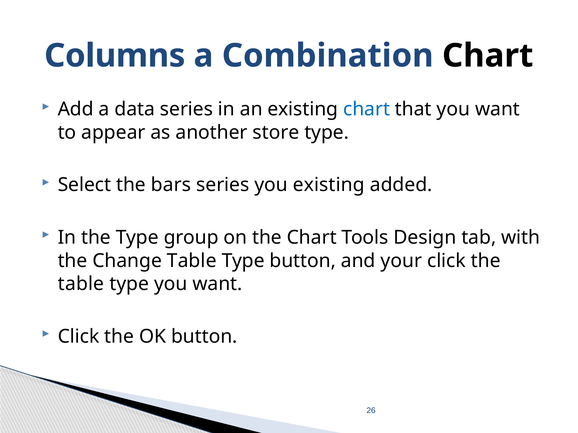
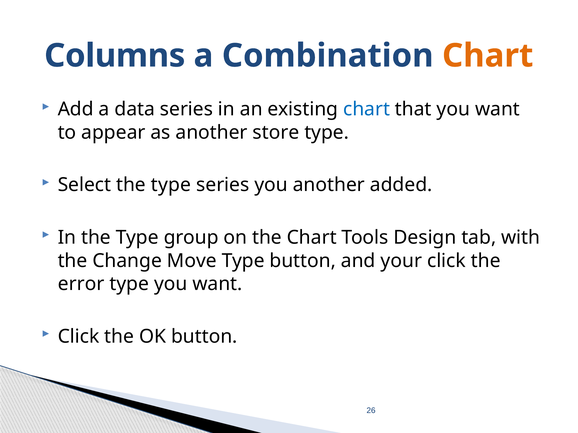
Chart at (488, 56) colour: black -> orange
Select the bars: bars -> type
you existing: existing -> another
Change Table: Table -> Move
table at (81, 284): table -> error
